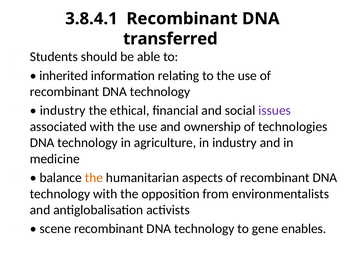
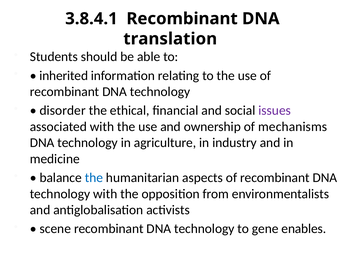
transferred: transferred -> translation
industry at (63, 110): industry -> disorder
technologies: technologies -> mechanisms
the at (94, 178) colour: orange -> blue
